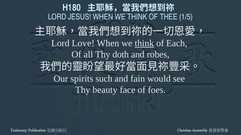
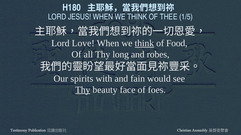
Each: Each -> Food
doth: doth -> long
such: such -> with
Thy at (83, 90) underline: none -> present
